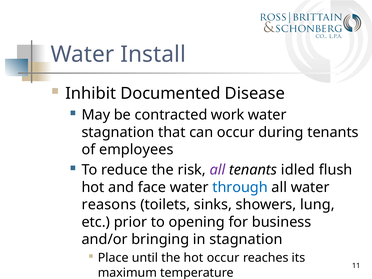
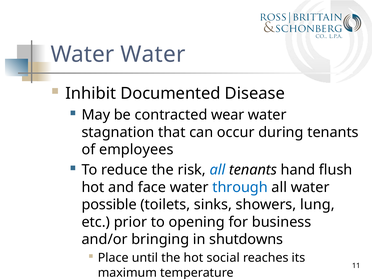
Water Install: Install -> Water
work: work -> wear
all at (217, 170) colour: purple -> blue
idled: idled -> hand
reasons: reasons -> possible
in stagnation: stagnation -> shutdowns
hot occur: occur -> social
